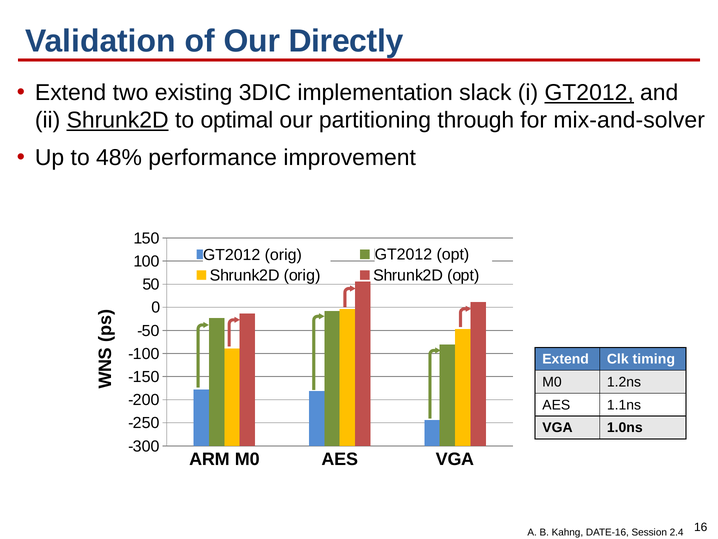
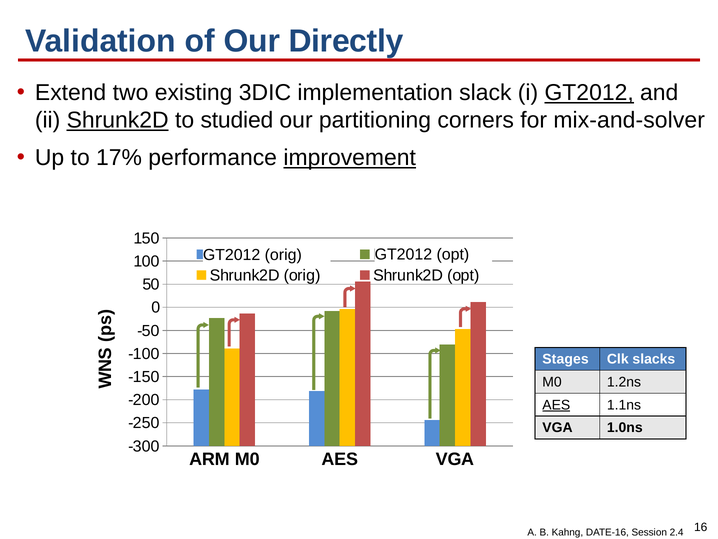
optimal: optimal -> studied
through: through -> corners
48%: 48% -> 17%
improvement underline: none -> present
Extend at (566, 359): Extend -> Stages
timing: timing -> slacks
AES at (556, 405) underline: none -> present
